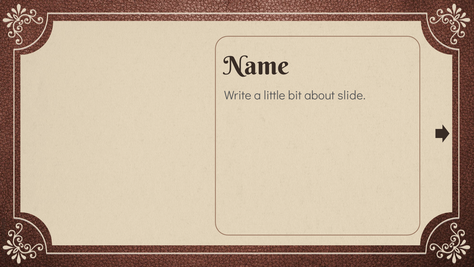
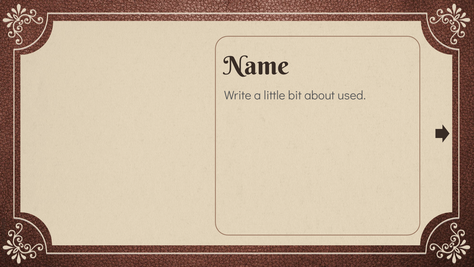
slide: slide -> used
